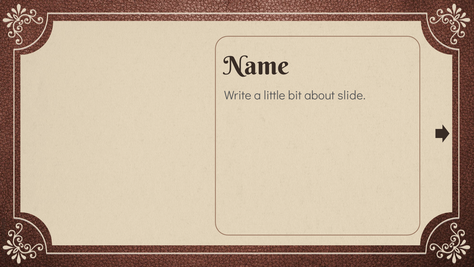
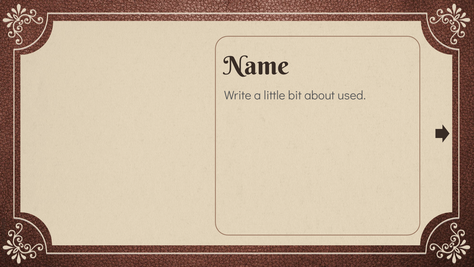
slide: slide -> used
